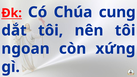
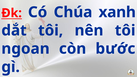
cung: cung -> xanh
xứng: xứng -> bước
